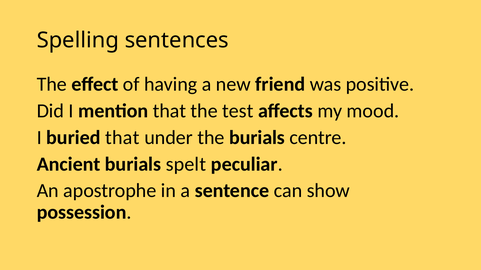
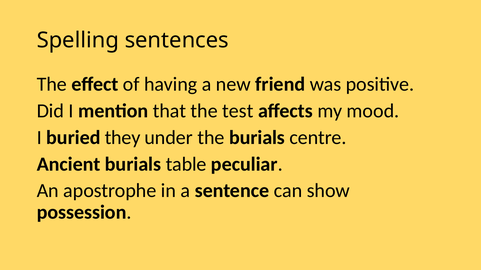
buried that: that -> they
spelt: spelt -> table
